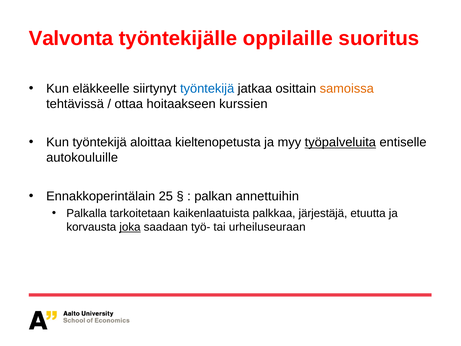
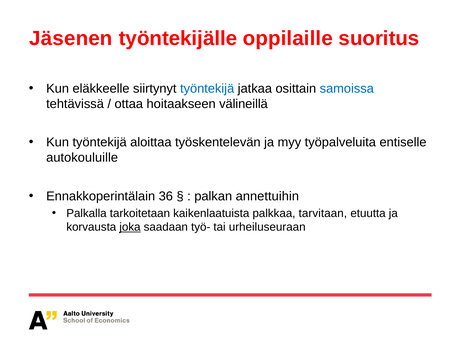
Valvonta: Valvonta -> Jäsenen
samoissa colour: orange -> blue
kurssien: kurssien -> välineillä
kieltenopetusta: kieltenopetusta -> työskentelevän
työpalveluita underline: present -> none
25: 25 -> 36
järjestäjä: järjestäjä -> tarvitaan
